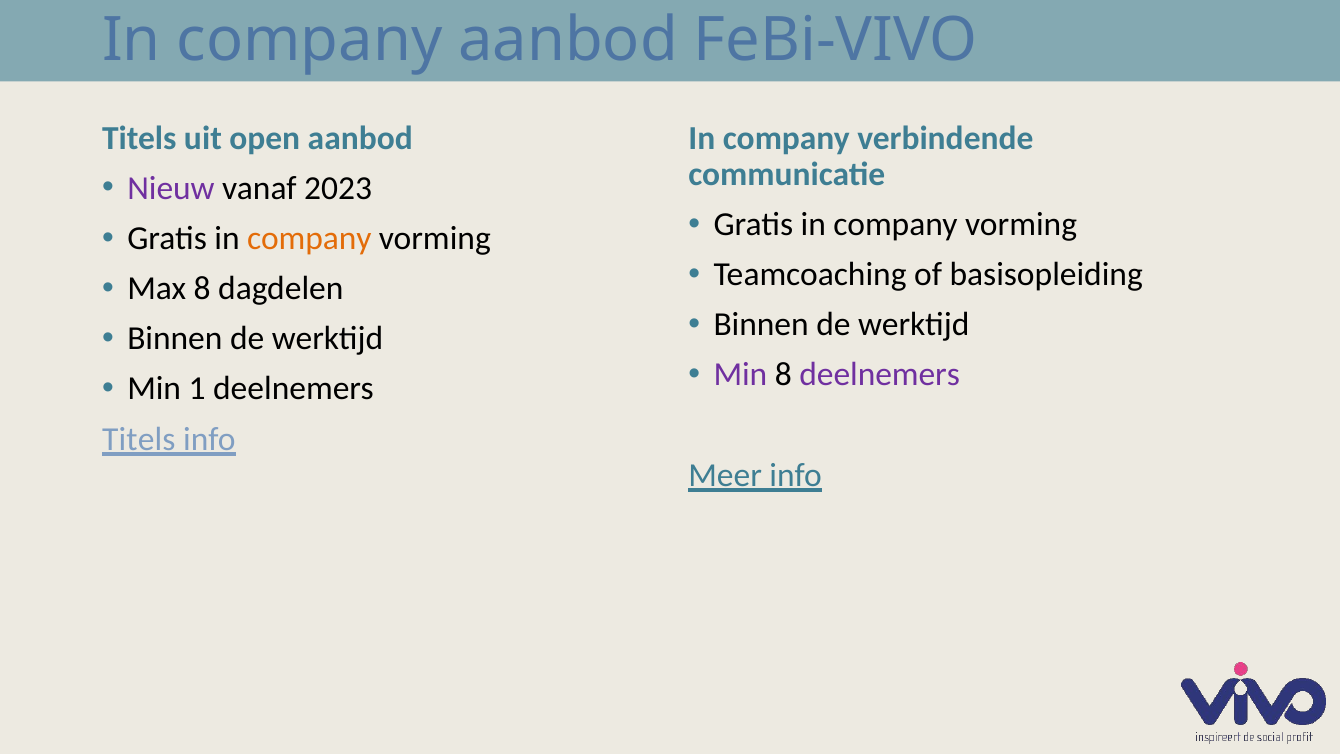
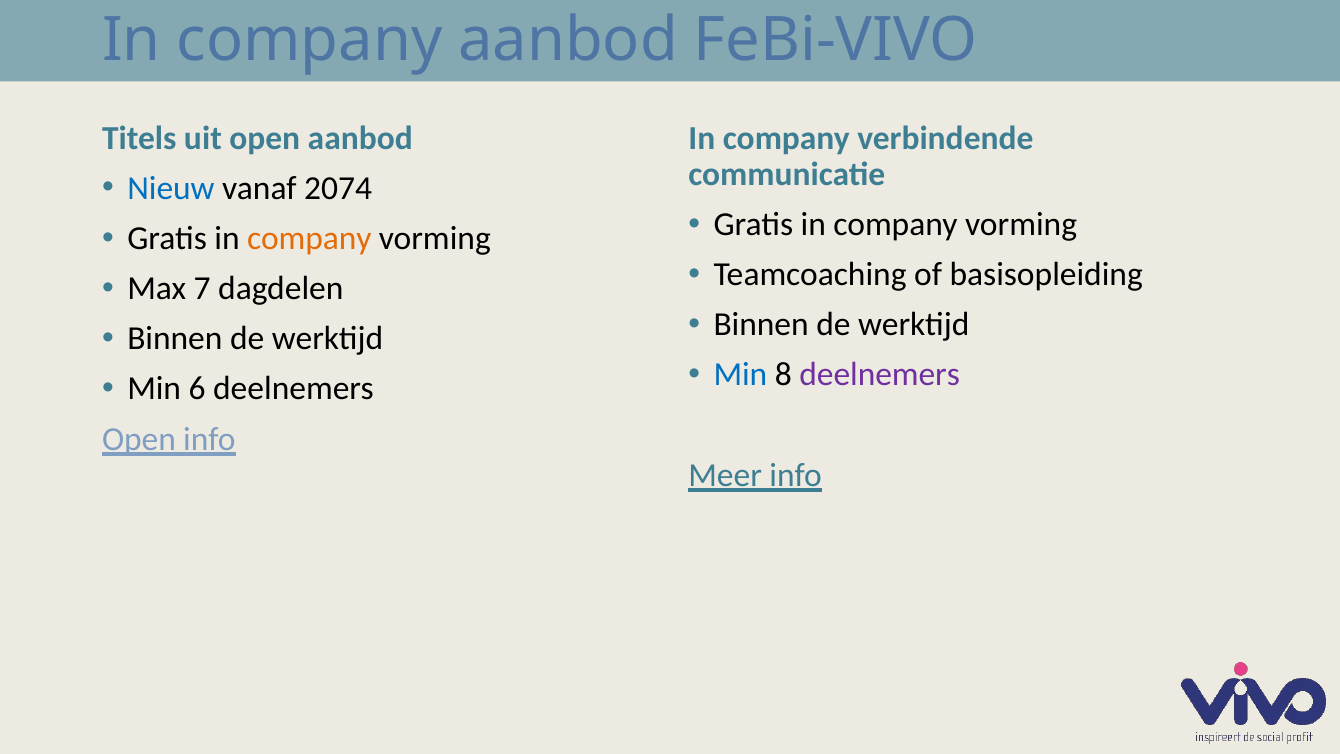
Nieuw colour: purple -> blue
2023: 2023 -> 2074
Max 8: 8 -> 7
Min at (740, 375) colour: purple -> blue
1: 1 -> 6
Titels at (139, 439): Titels -> Open
